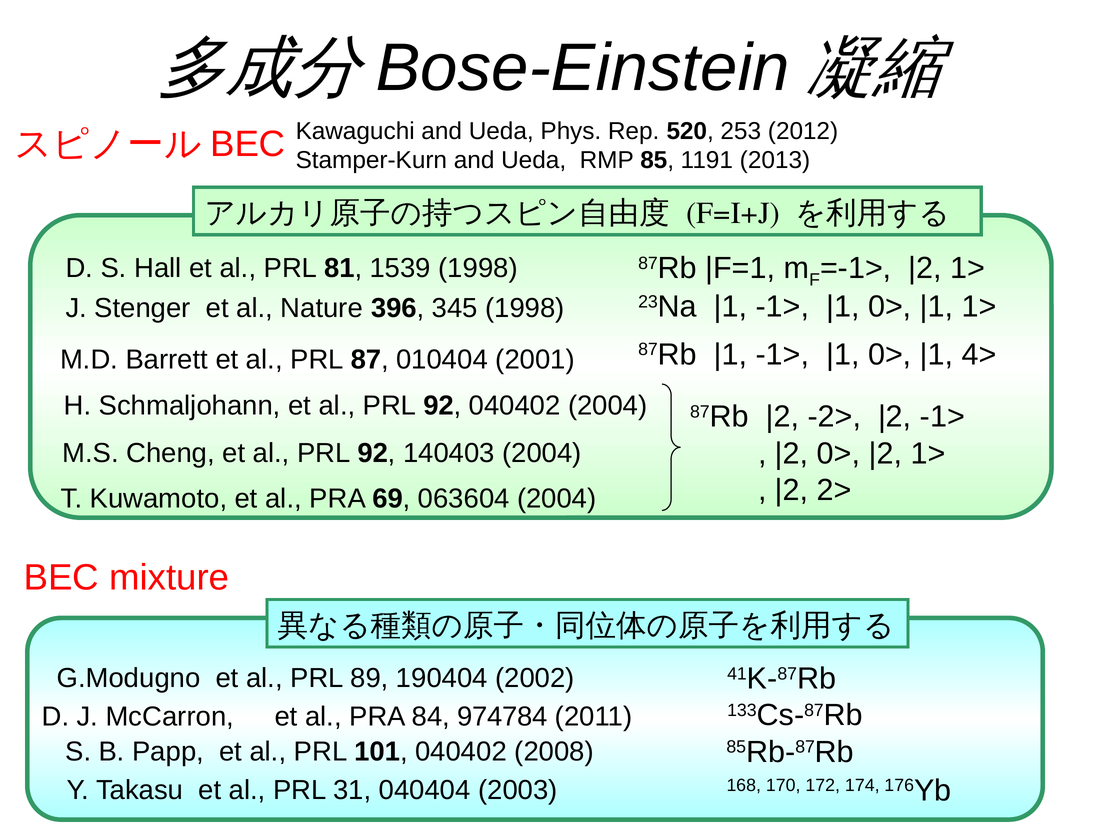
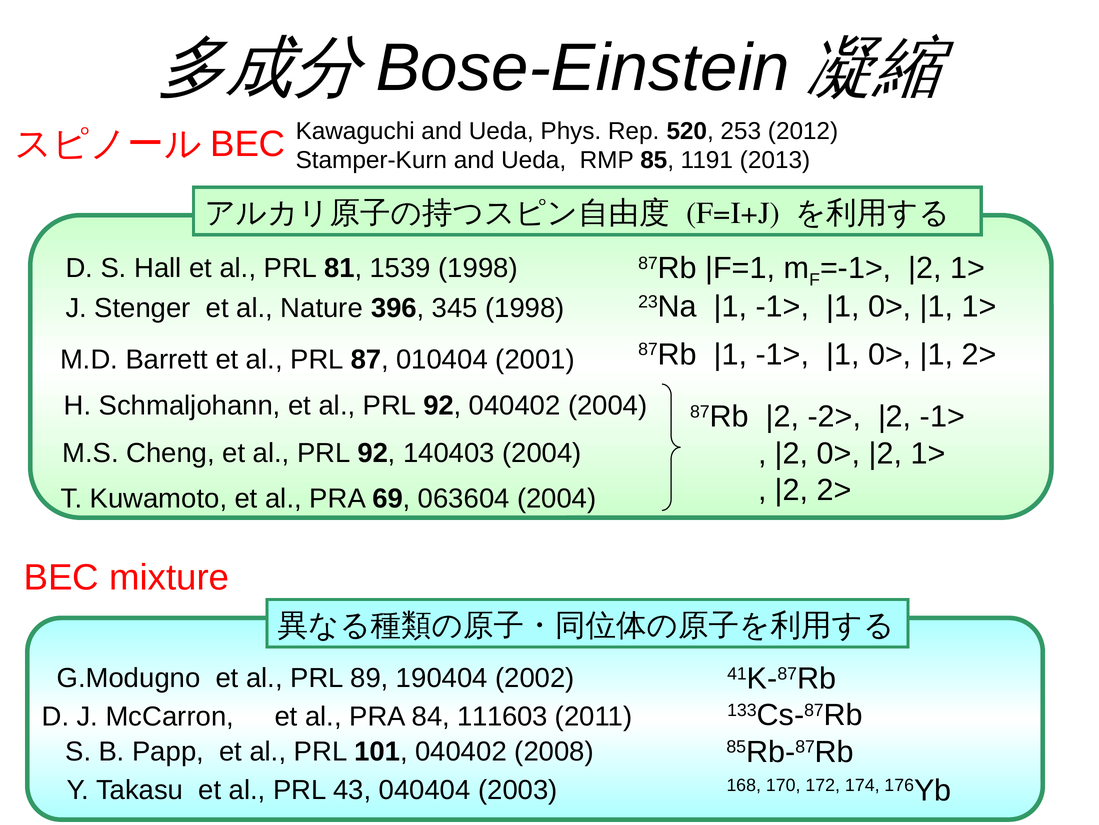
4> at (979, 354): 4> -> 2>
974784: 974784 -> 111603
31: 31 -> 43
